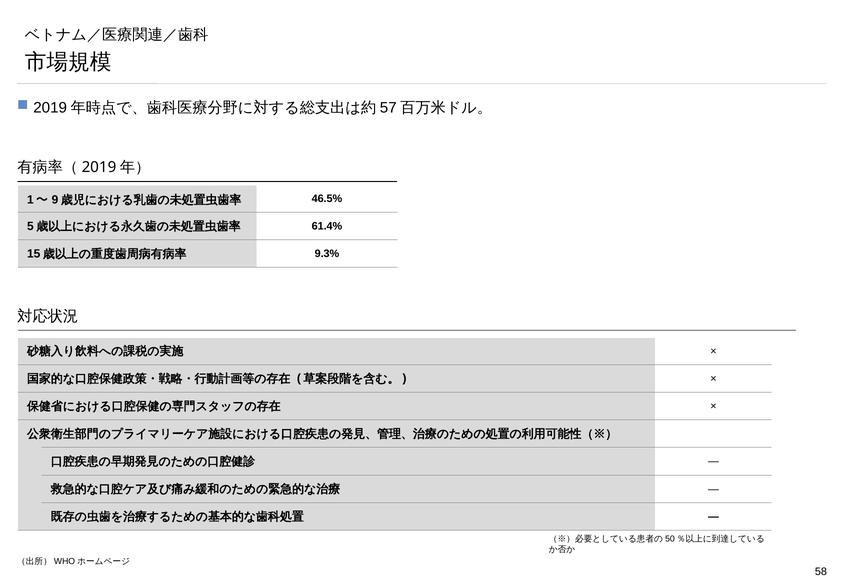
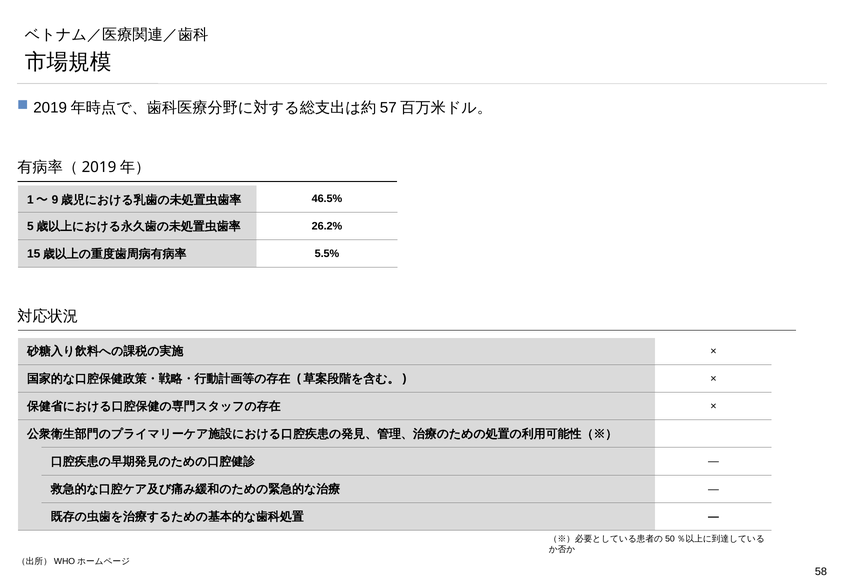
61.4%: 61.4% -> 26.2%
9.3%: 9.3% -> 5.5%
